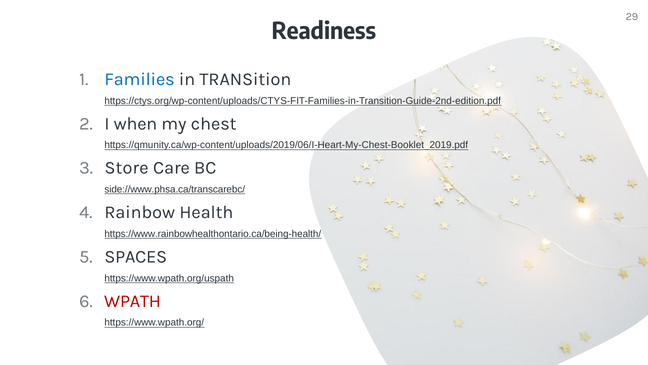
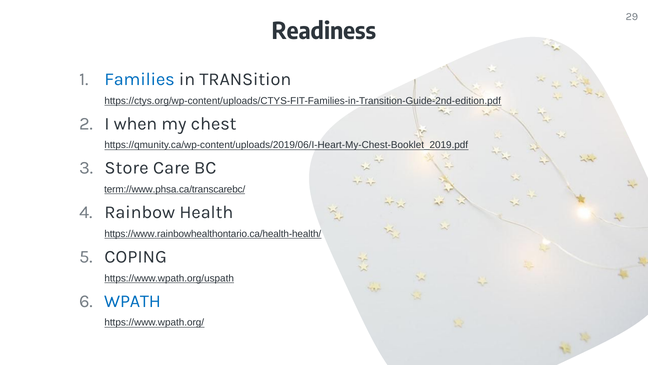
side://www.phsa.ca/transcarebc/: side://www.phsa.ca/transcarebc/ -> term://www.phsa.ca/transcarebc/
https://www.rainbowhealthontario.ca/being-health/: https://www.rainbowhealthontario.ca/being-health/ -> https://www.rainbowhealthontario.ca/health-health/
SPACES: SPACES -> COPING
WPATH colour: red -> blue
